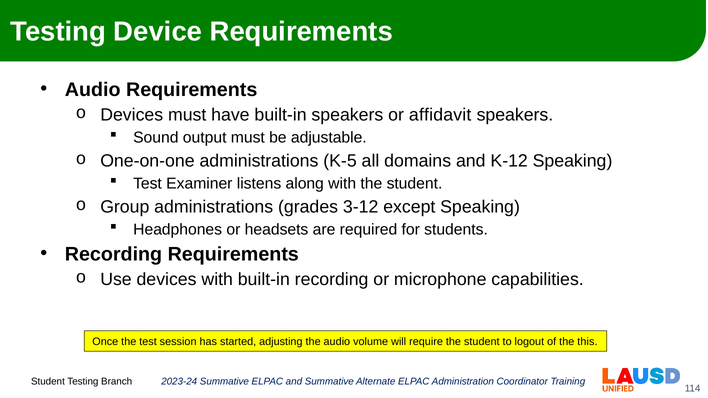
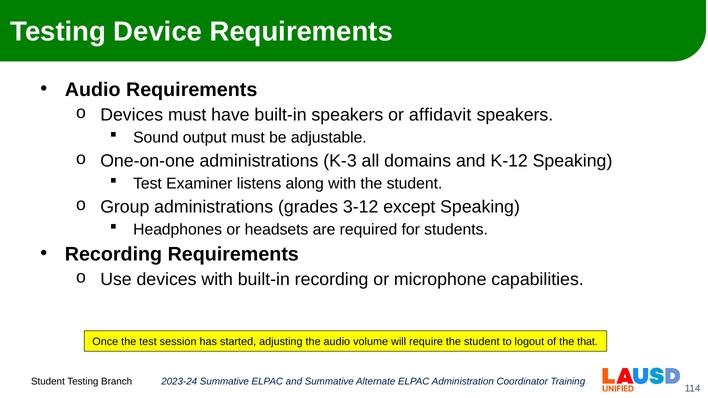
K-5: K-5 -> K-3
this: this -> that
